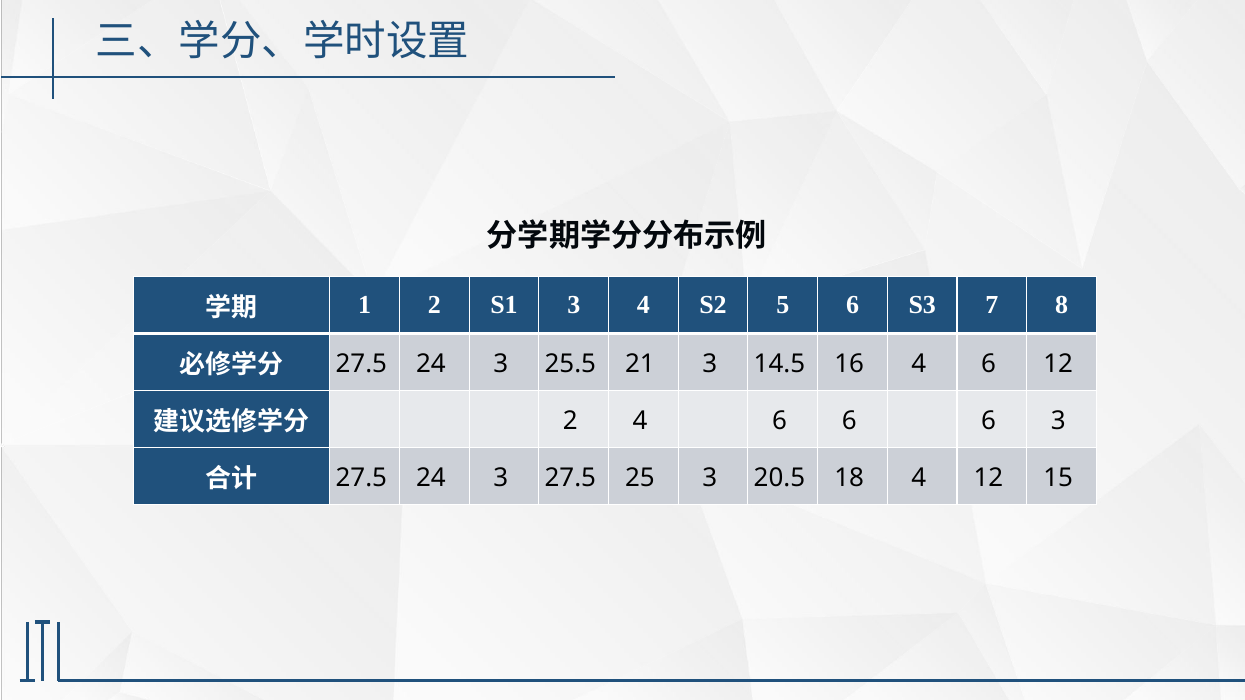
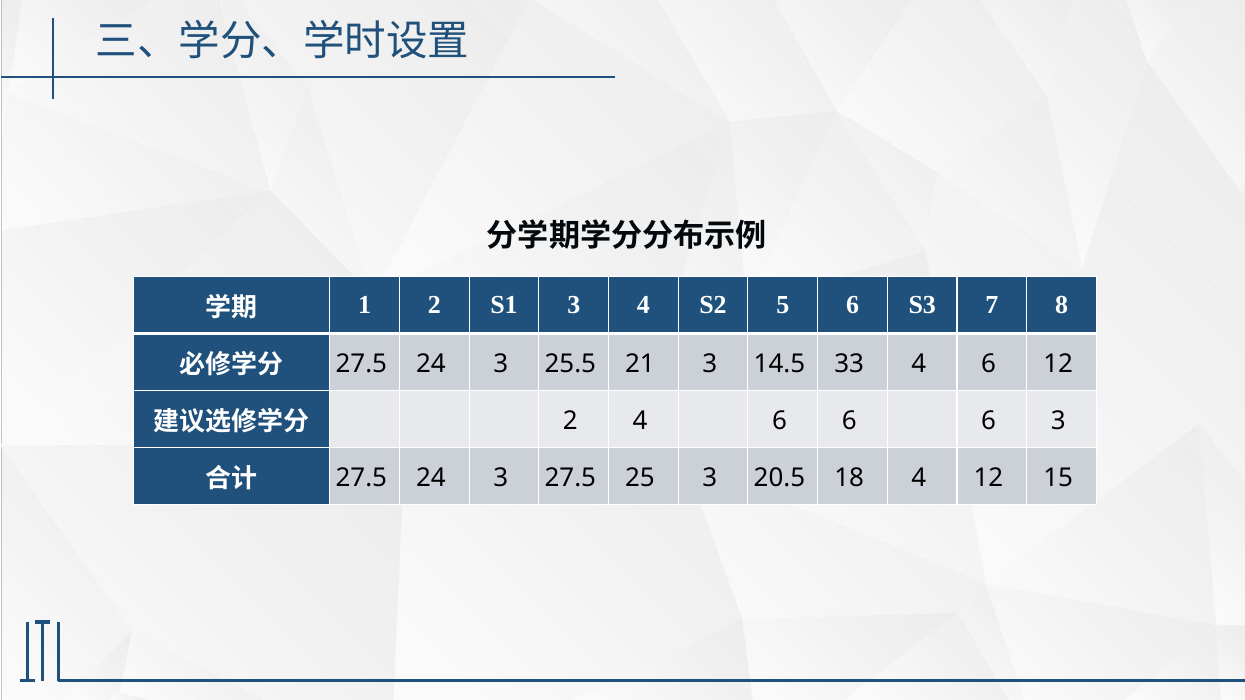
16: 16 -> 33
